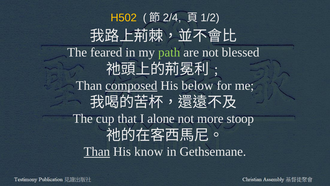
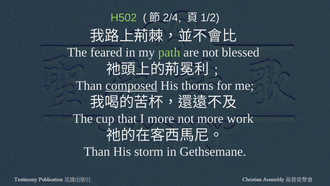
H502 colour: yellow -> light green
below: below -> thorns
I alone: alone -> more
stoop: stoop -> work
Than at (97, 151) underline: present -> none
know: know -> storm
